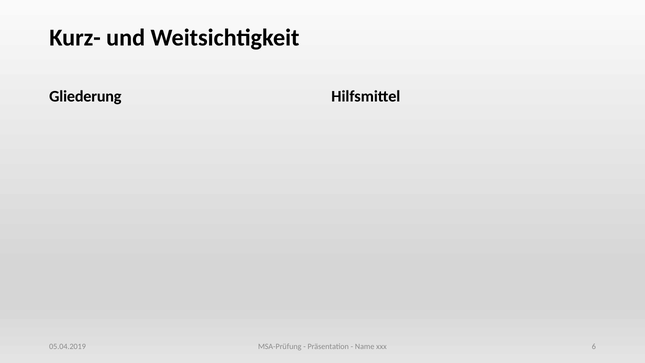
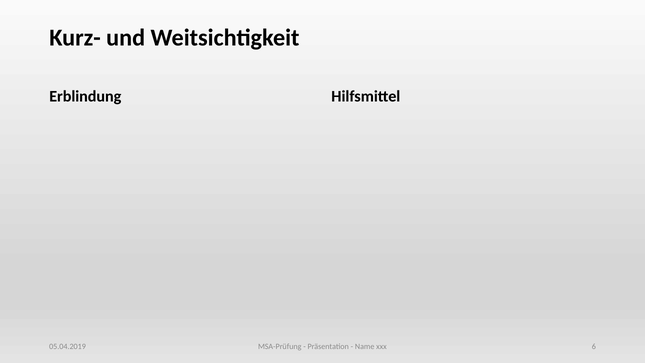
Gliederung: Gliederung -> Erblindung
